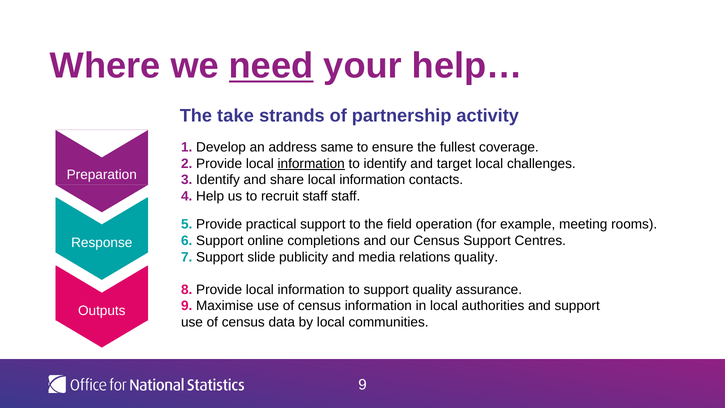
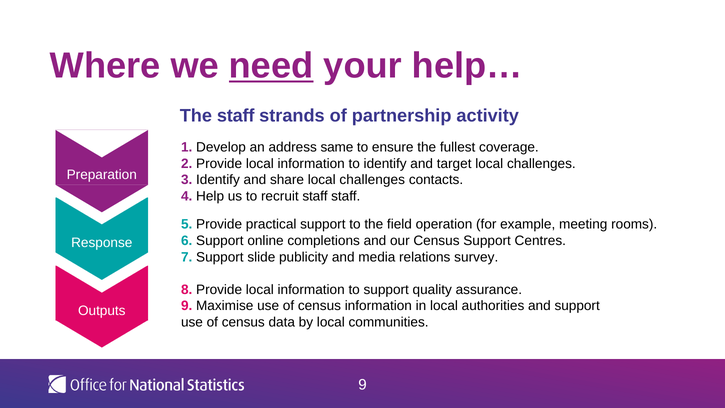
The take: take -> staff
information at (311, 164) underline: present -> none
share local information: information -> challenges
relations quality: quality -> survey
